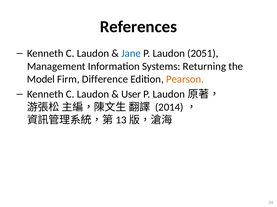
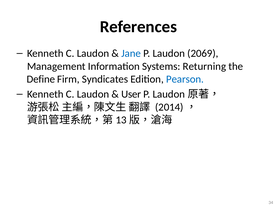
2051: 2051 -> 2069
Model: Model -> Define
Difference: Difference -> Syndicates
Pearson colour: orange -> blue
